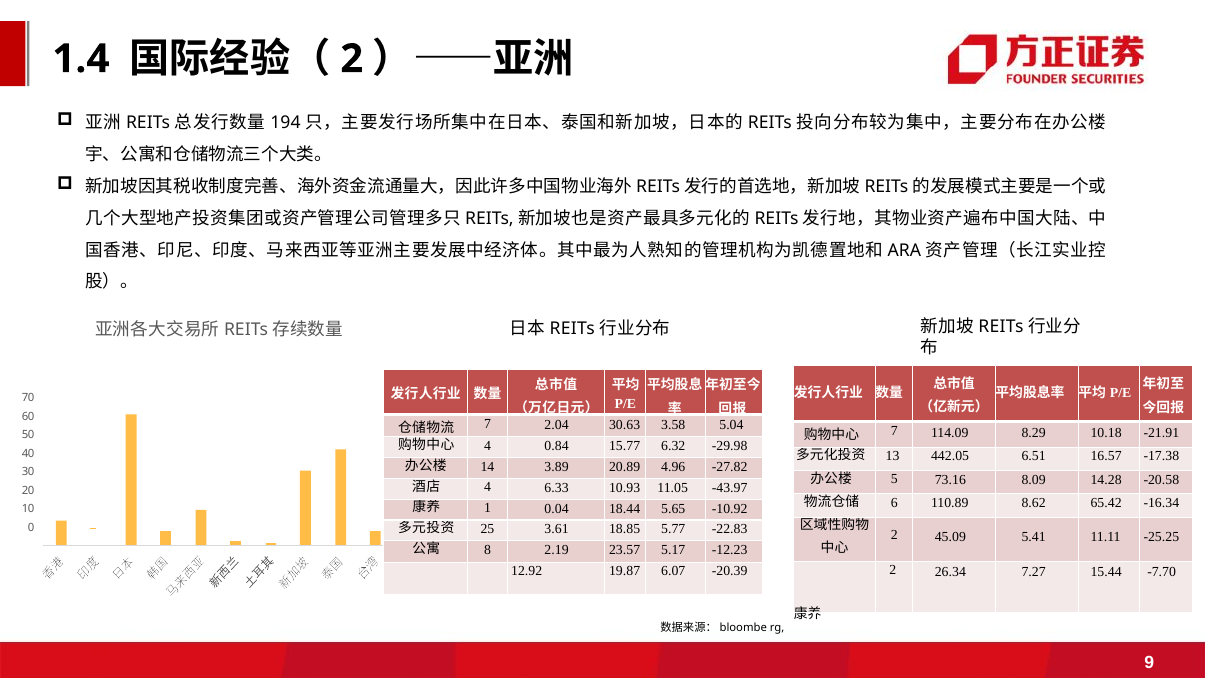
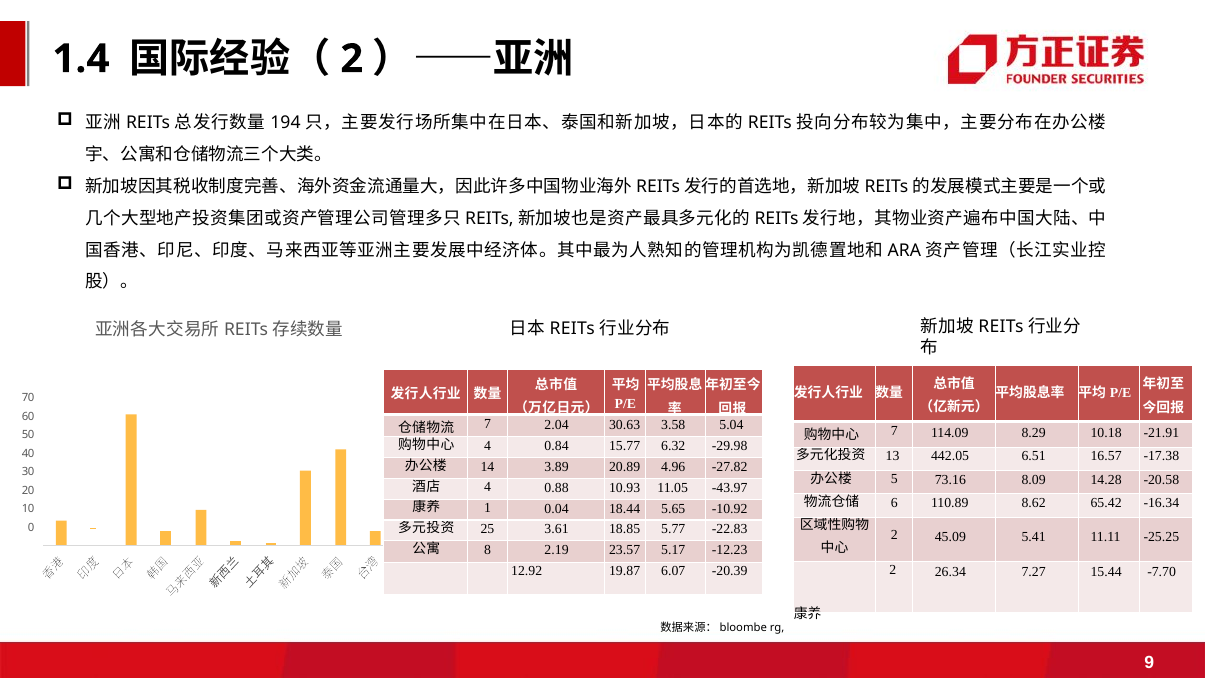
6.33: 6.33 -> 0.88
